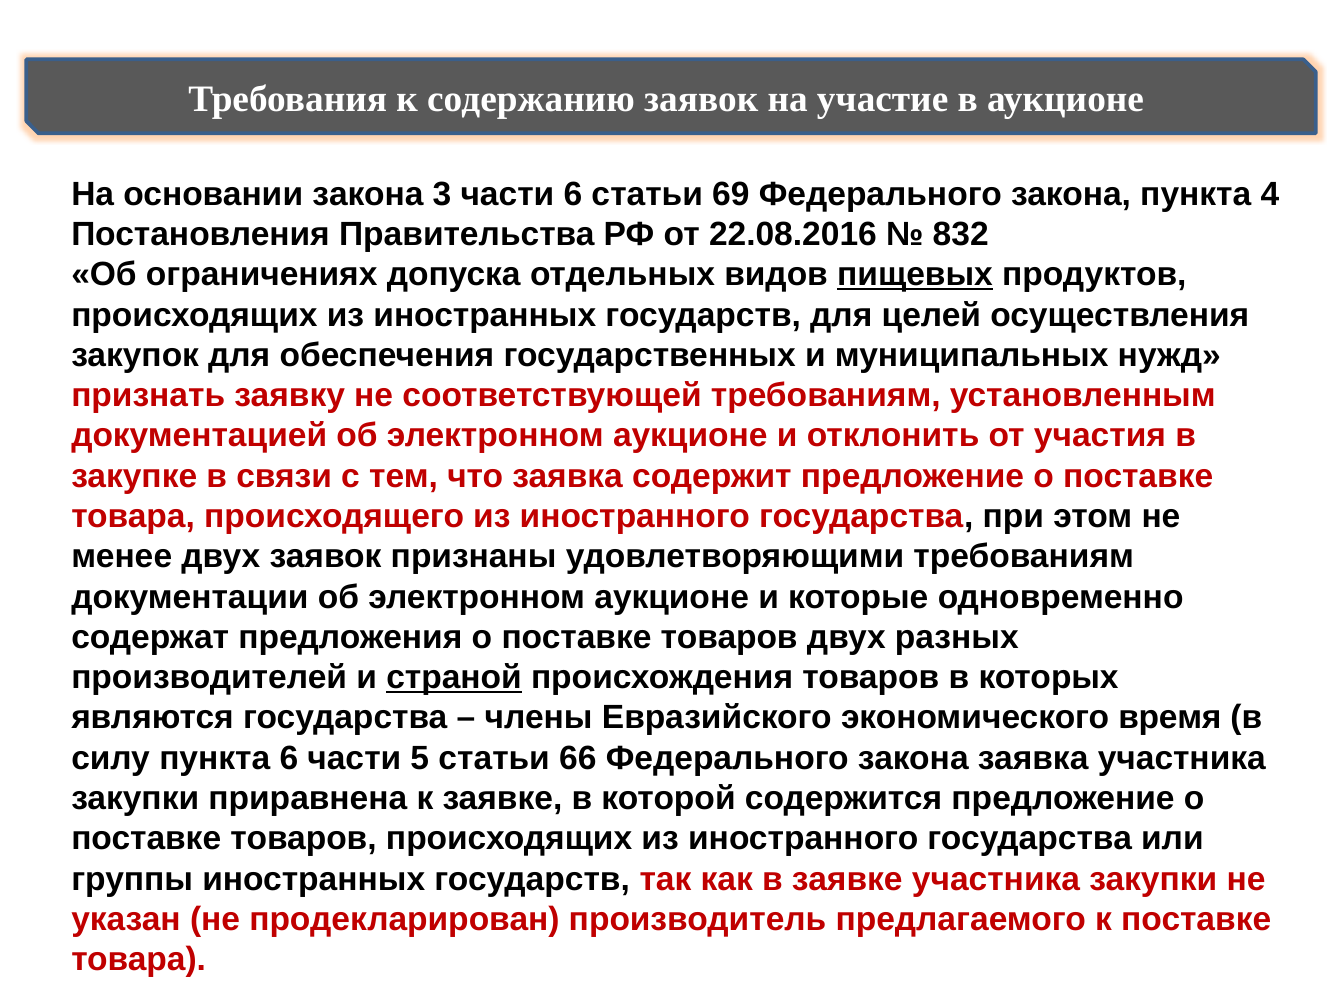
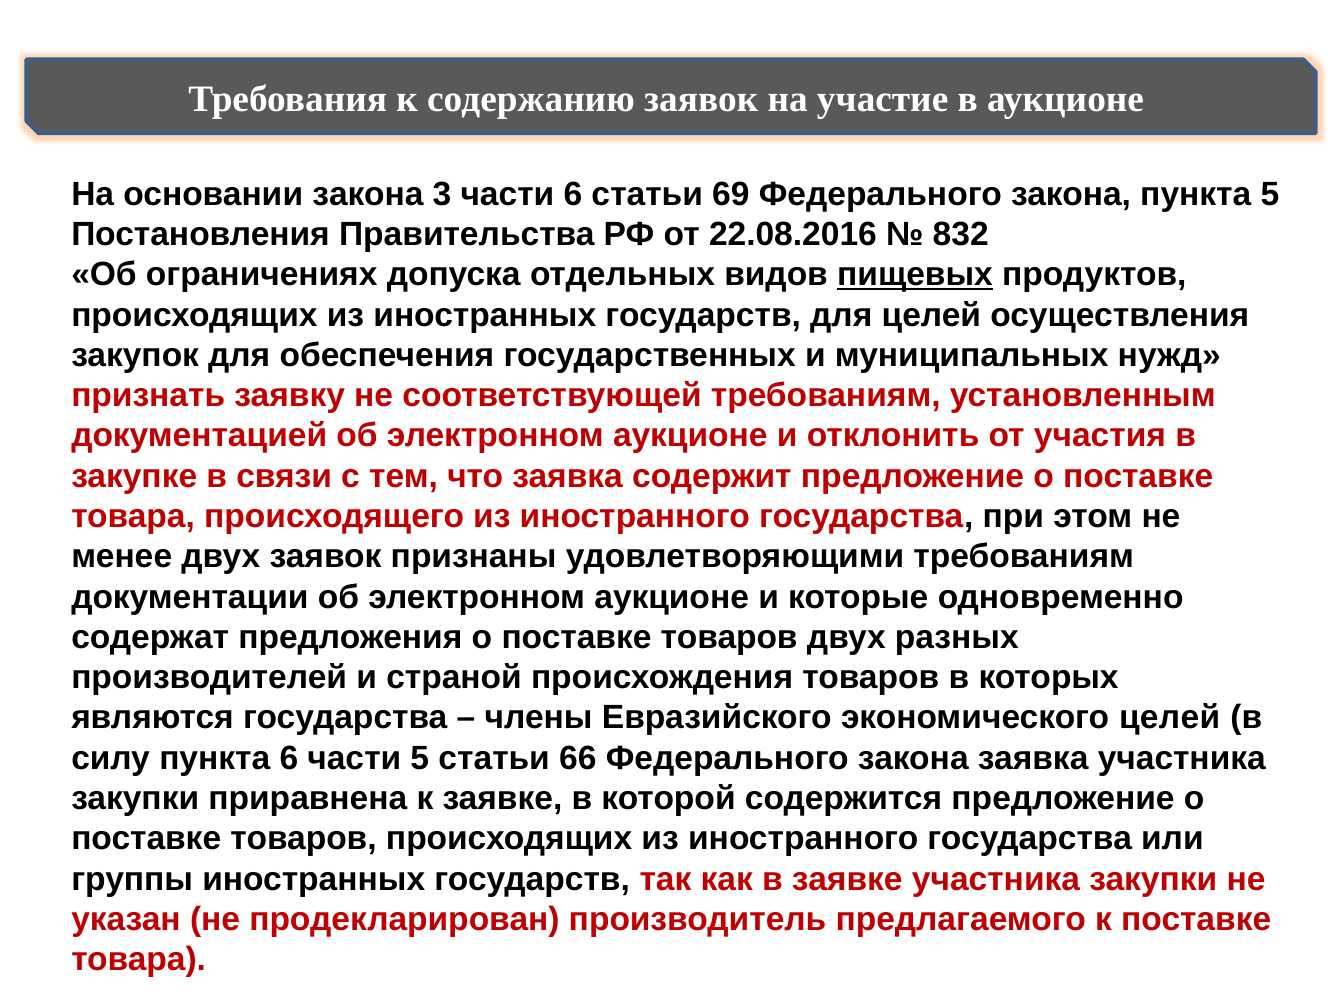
пункта 4: 4 -> 5
страной underline: present -> none
экономического время: время -> целей
